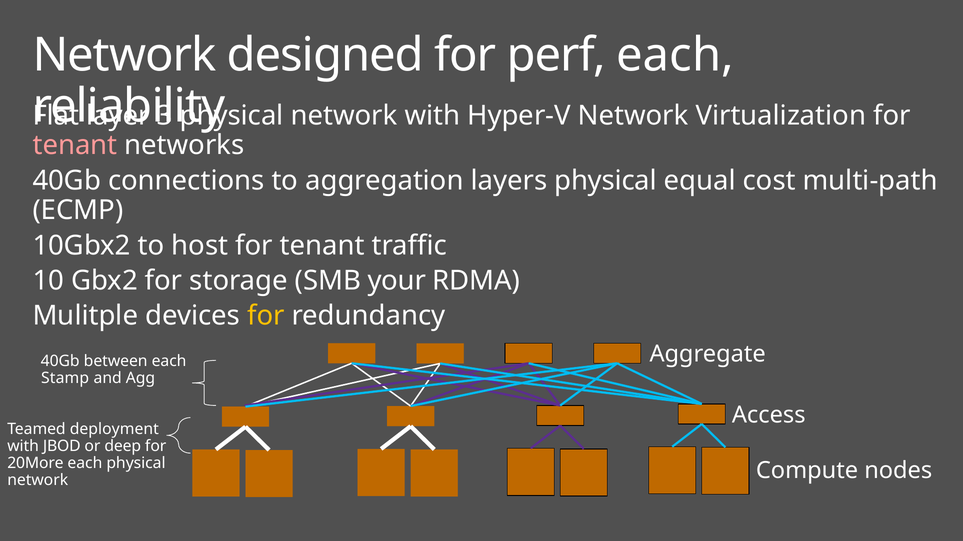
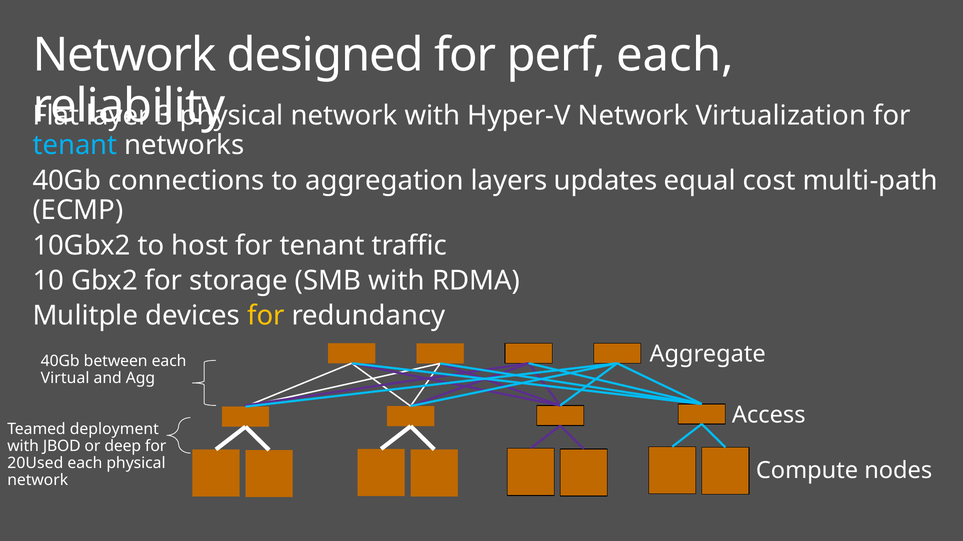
tenant at (75, 145) colour: pink -> light blue
layers physical: physical -> updates
SMB your: your -> with
Stamp: Stamp -> Virtual
20More: 20More -> 20Used
